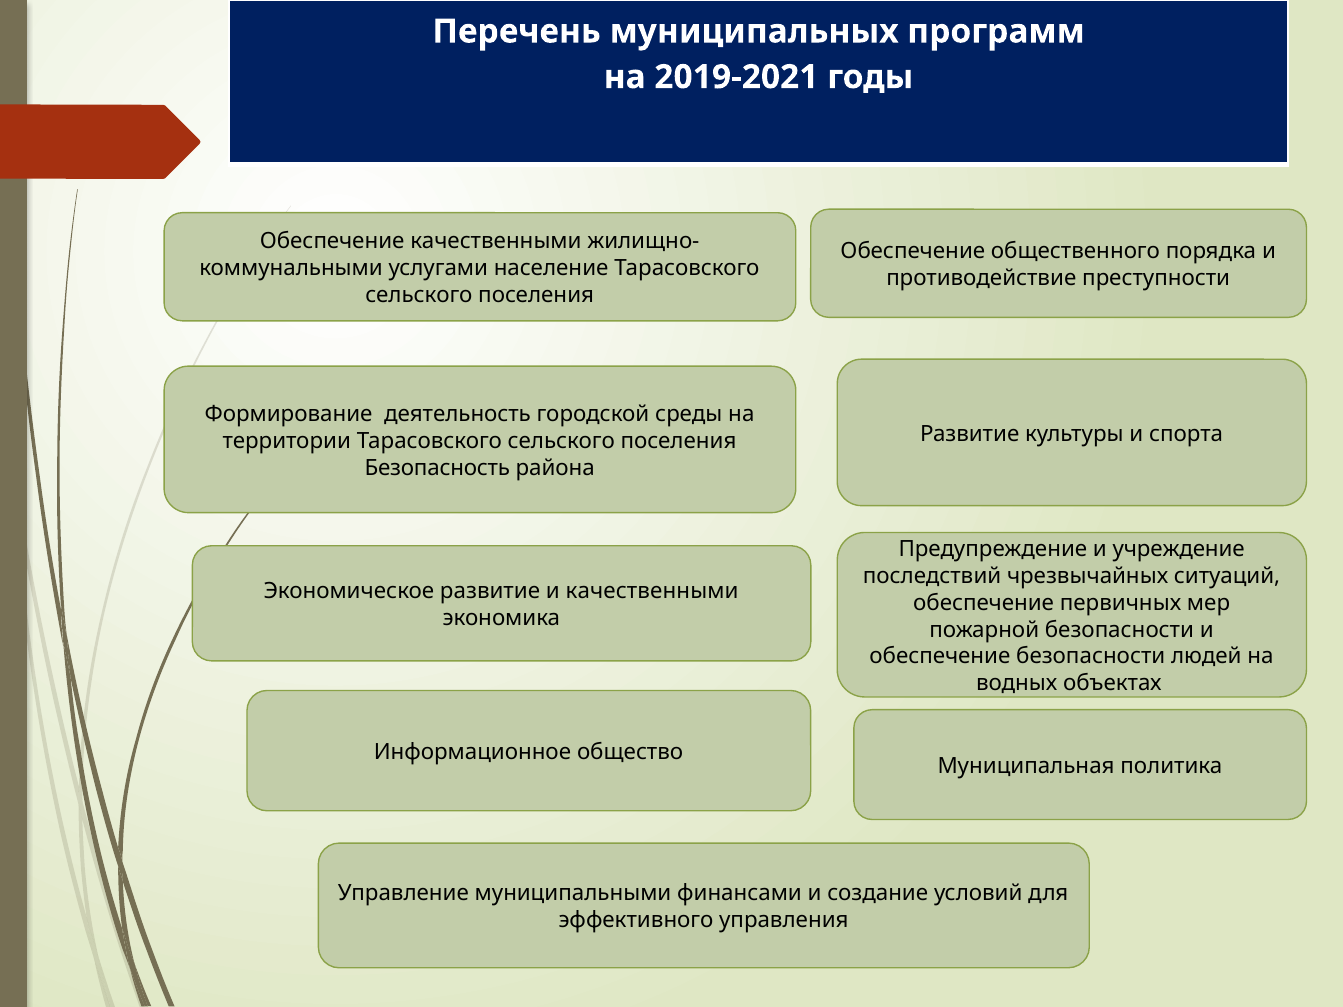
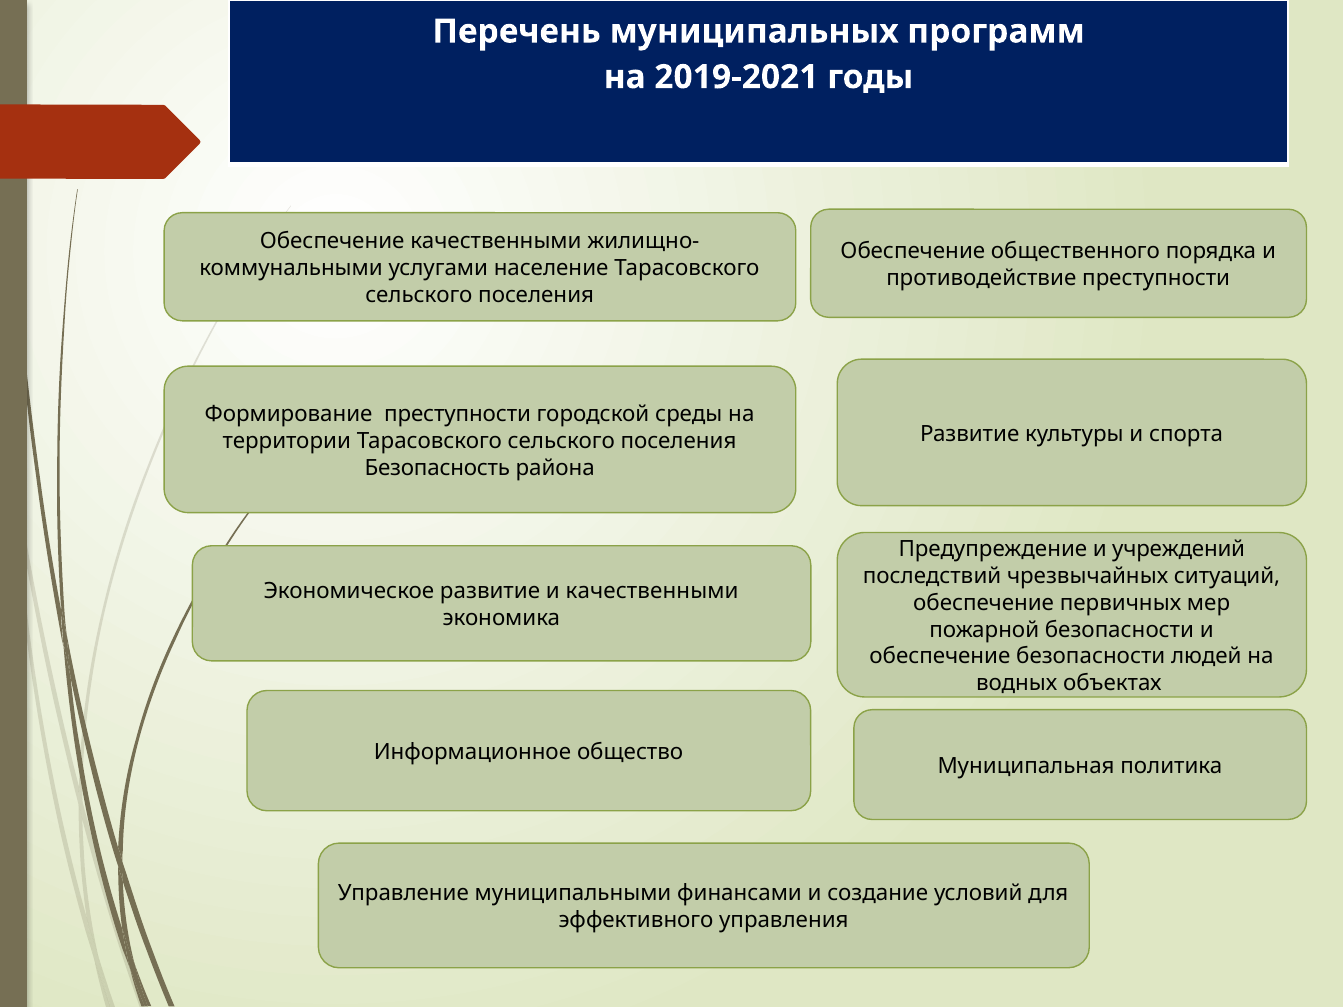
Формирование деятельность: деятельность -> преступности
учреждение: учреждение -> учреждений
